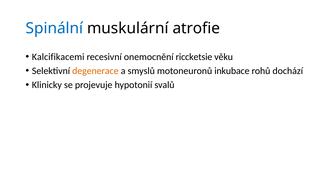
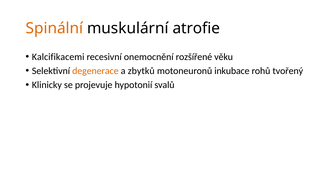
Spinální colour: blue -> orange
riccketsie: riccketsie -> rozšířené
smyslů: smyslů -> zbytků
dochází: dochází -> tvořený
